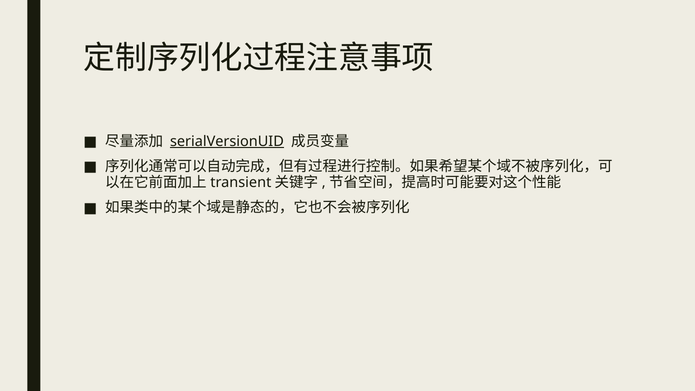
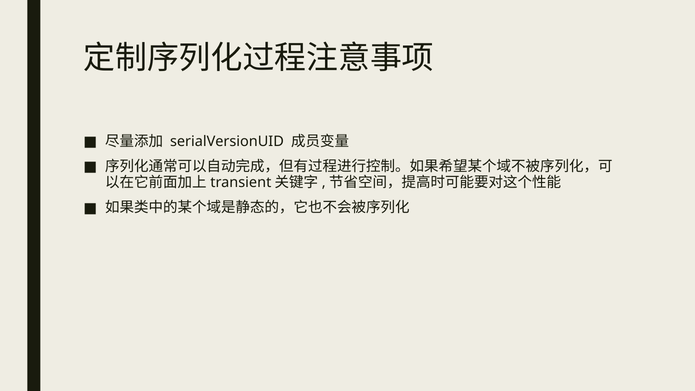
serialVersionUID underline: present -> none
